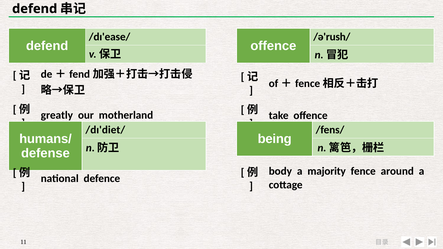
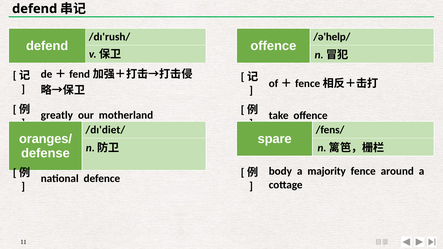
/dɪ'ease/: /dɪ'ease/ -> /dɪ'rush/
/ə'rush/: /ə'rush/ -> /ə'help/
humans/: humans/ -> oranges/
being: being -> spare
